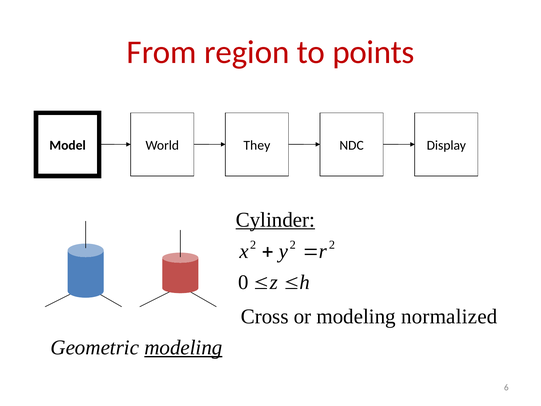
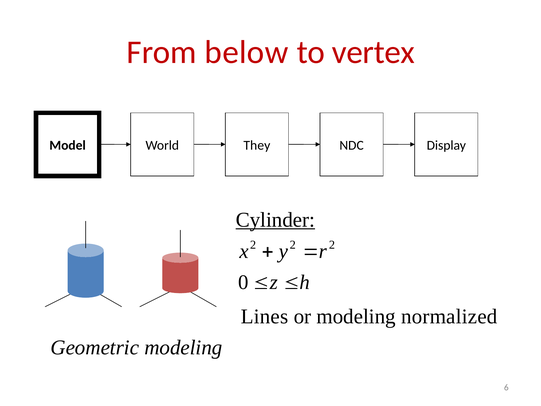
region: region -> below
points: points -> vertex
Cross: Cross -> Lines
modeling at (183, 347) underline: present -> none
